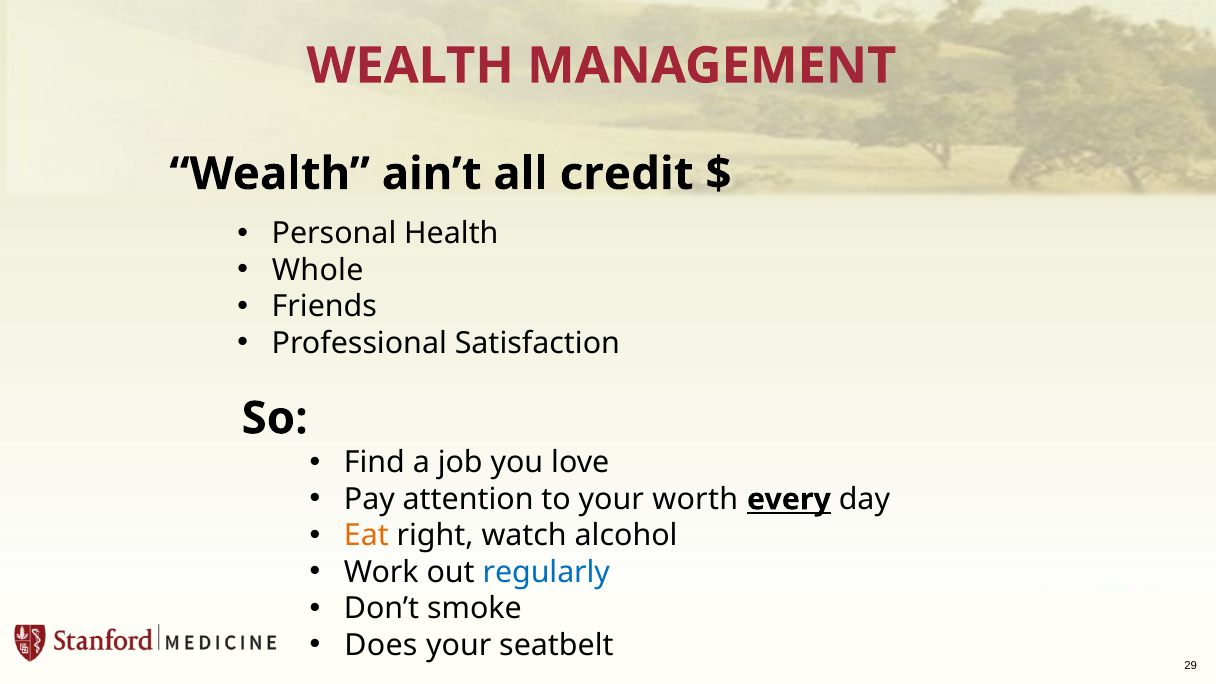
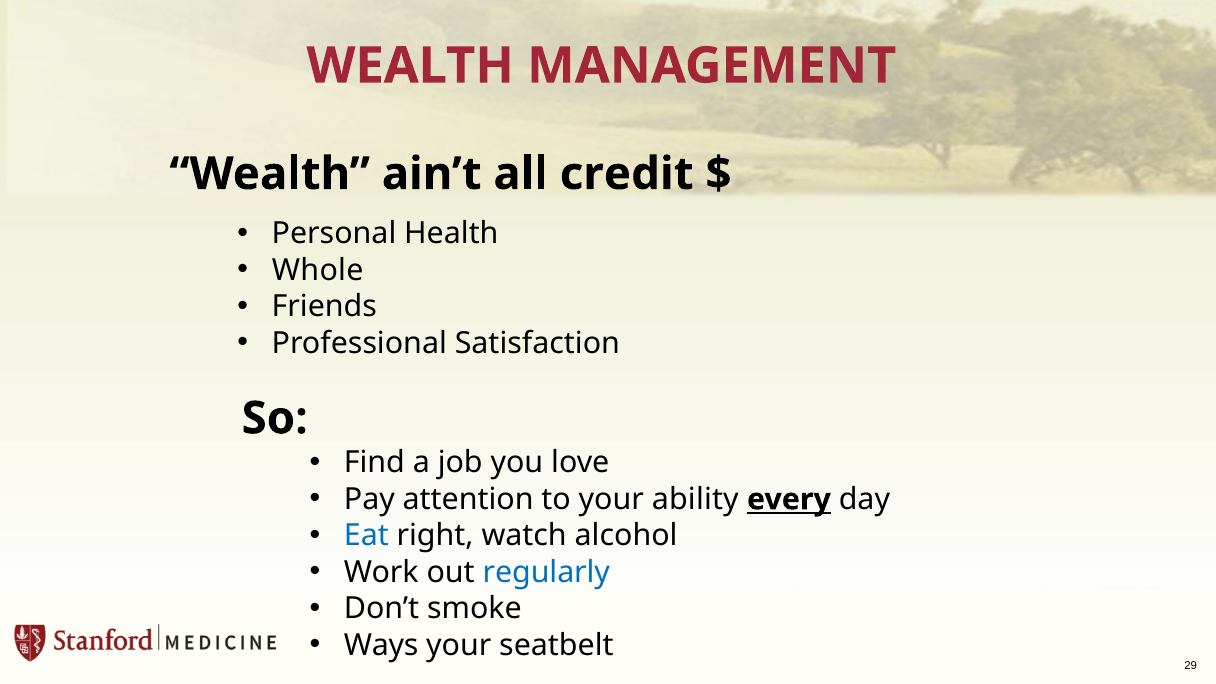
worth: worth -> ability
Eat colour: orange -> blue
Does: Does -> Ways
